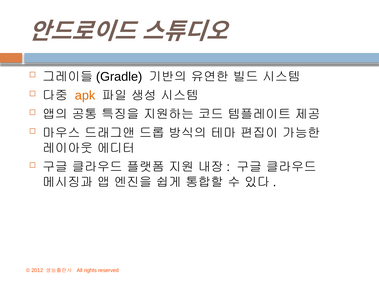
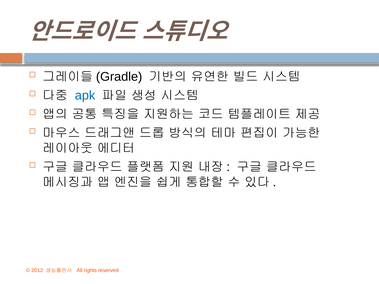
apk colour: orange -> blue
